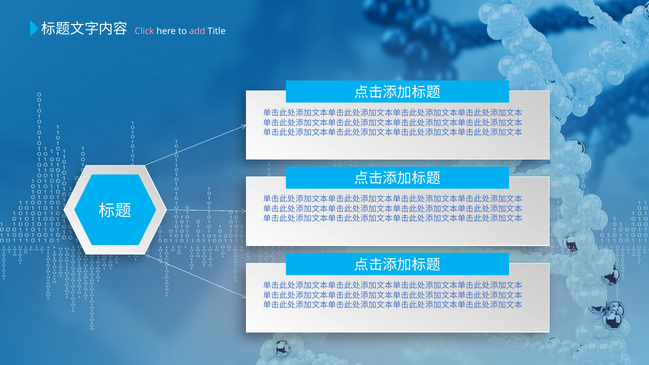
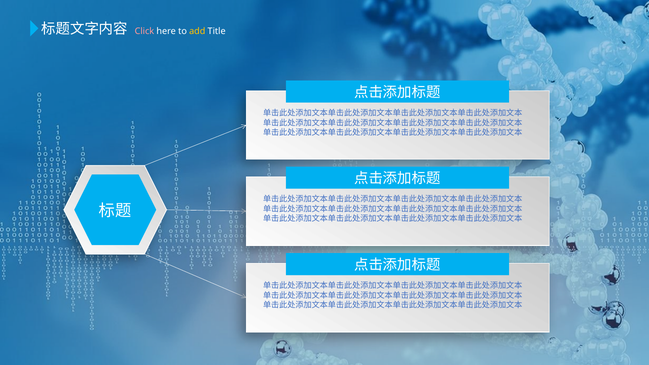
add colour: pink -> yellow
